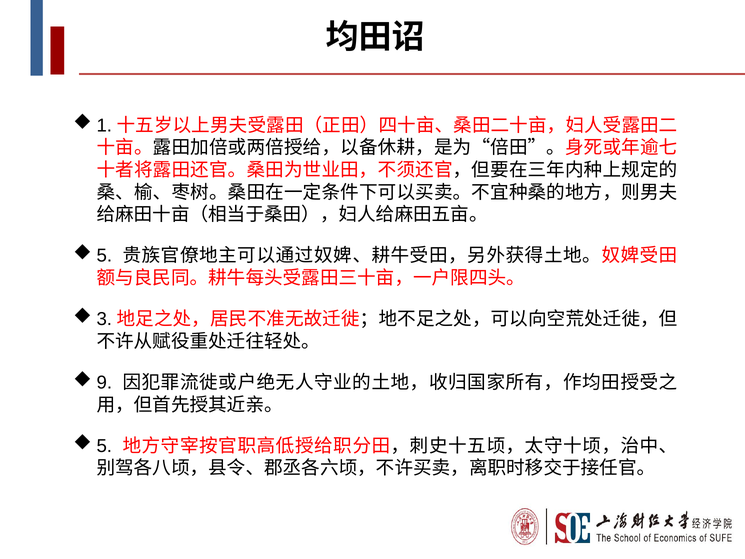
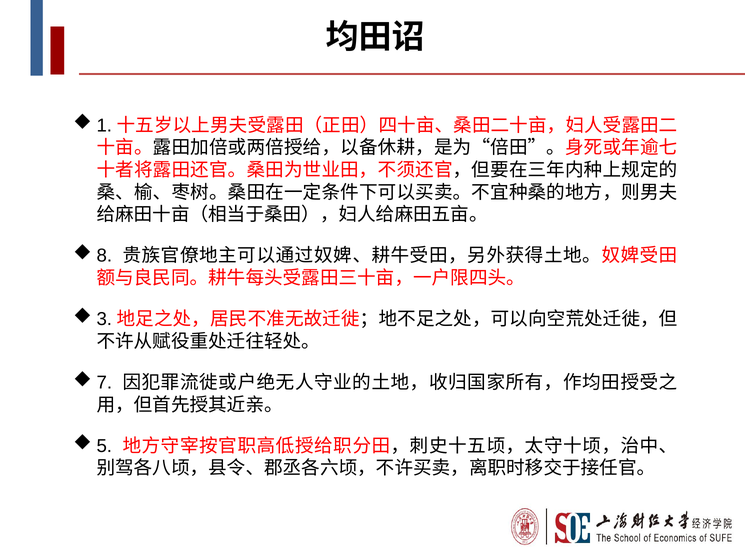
5 at (104, 256): 5 -> 8
9: 9 -> 7
